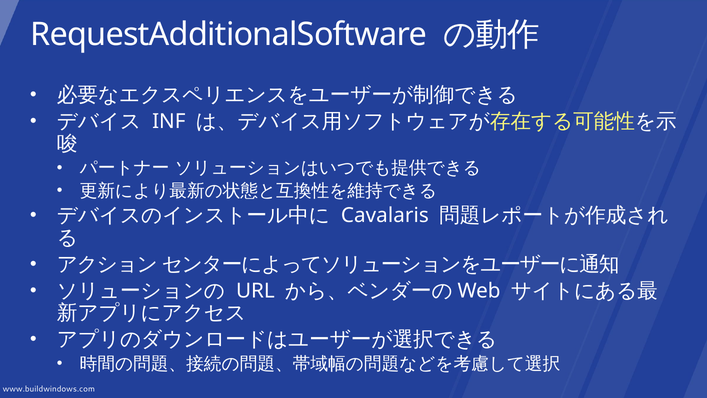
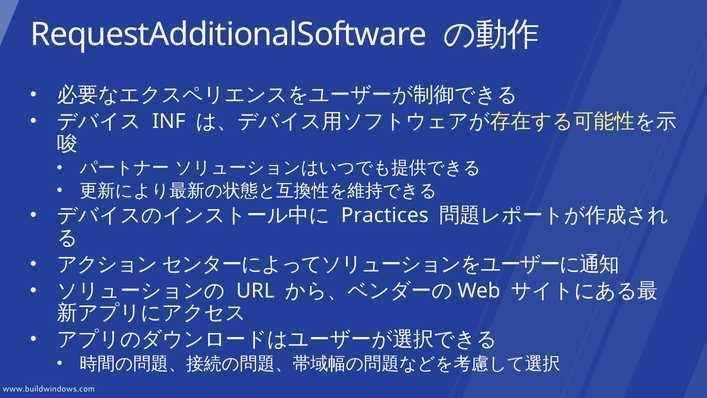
Cavalaris: Cavalaris -> Practices
